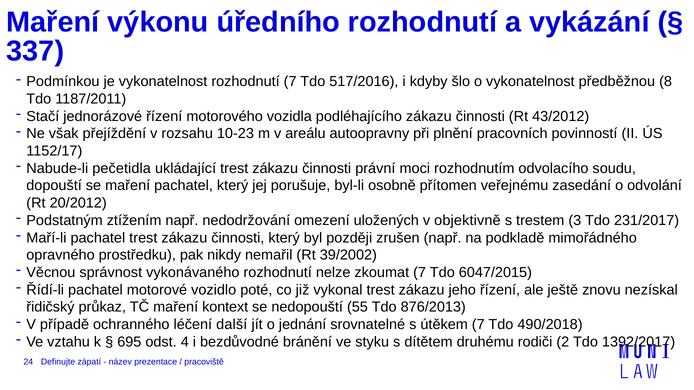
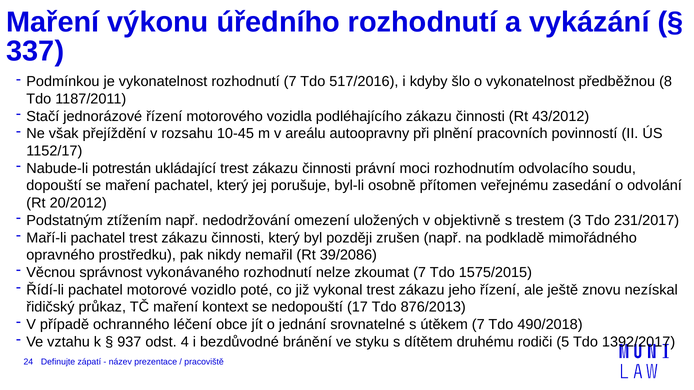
10-23: 10-23 -> 10-45
pečetidla: pečetidla -> potrestán
39/2002: 39/2002 -> 39/2086
6047/2015: 6047/2015 -> 1575/2015
55: 55 -> 17
další: další -> obce
695: 695 -> 937
2: 2 -> 5
